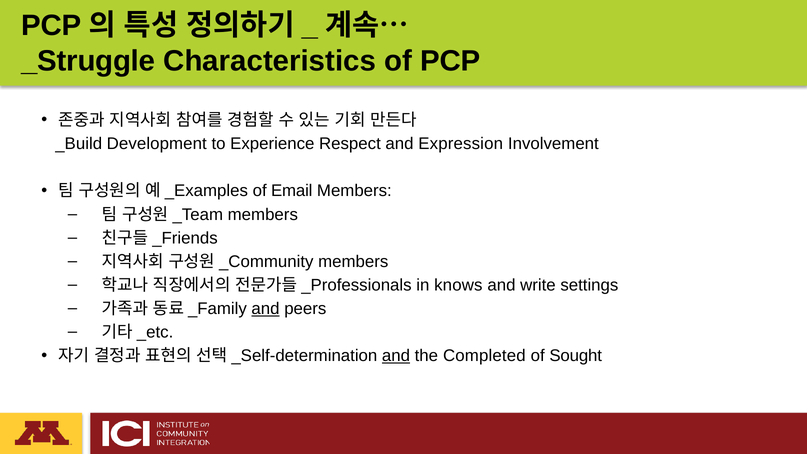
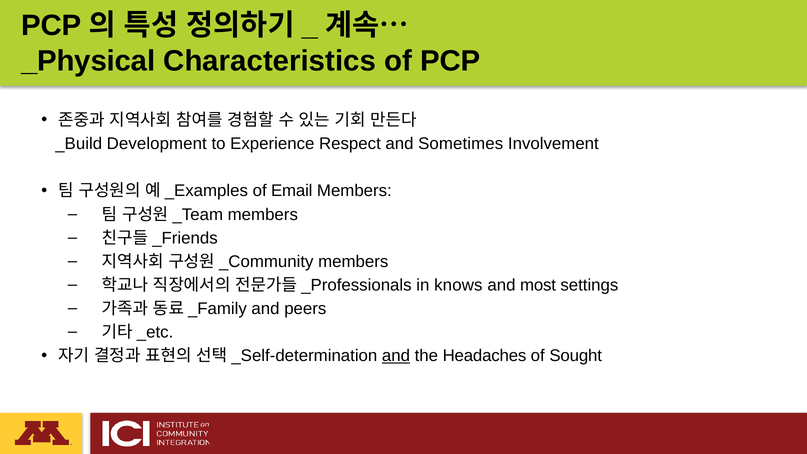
_Struggle: _Struggle -> _Physical
Expression: Expression -> Sometimes
write: write -> most
and at (266, 309) underline: present -> none
Completed: Completed -> Headaches
